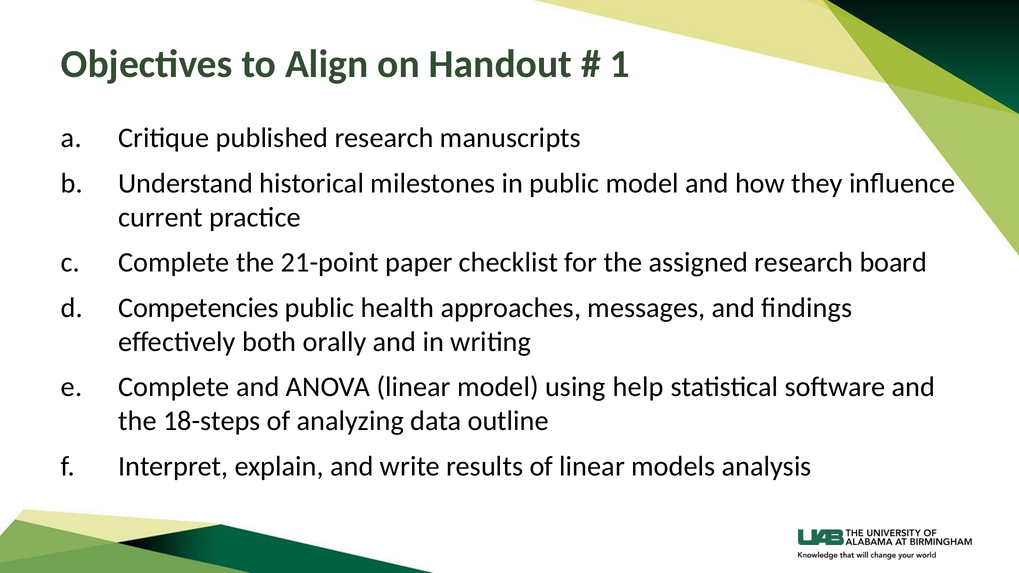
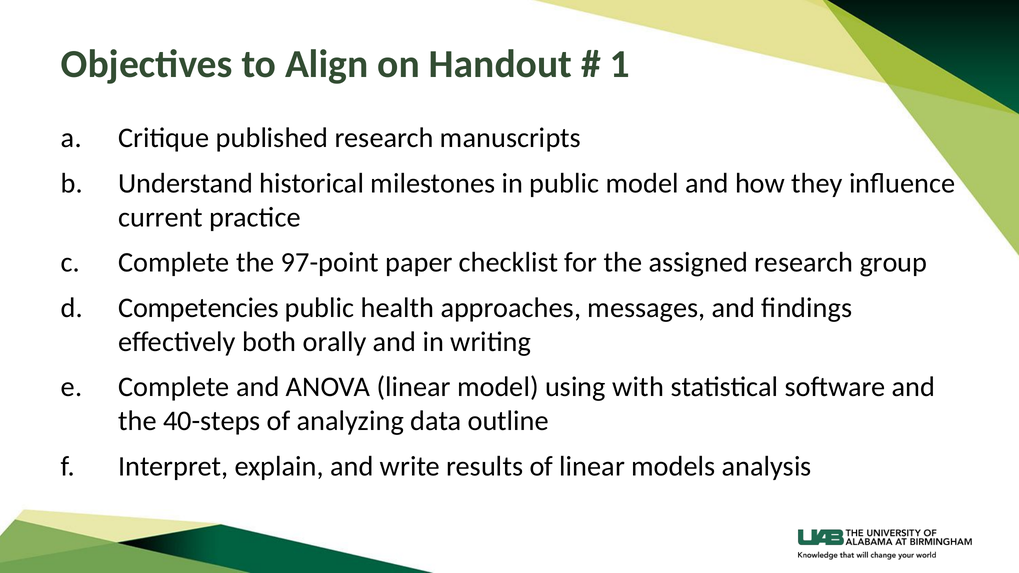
21-point: 21-point -> 97-point
board: board -> group
help: help -> with
18-steps: 18-steps -> 40-steps
